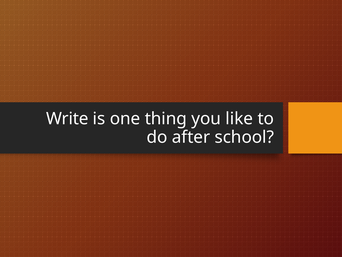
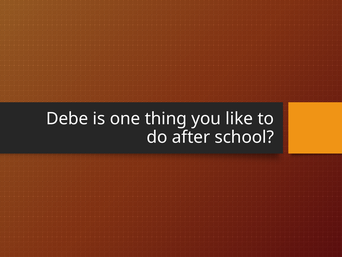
Write: Write -> Debe
